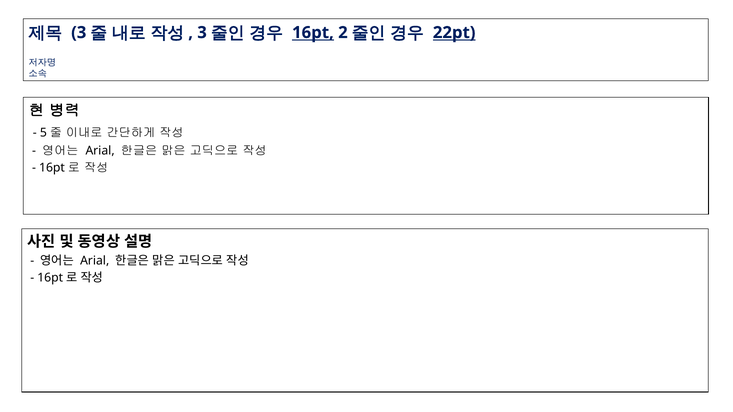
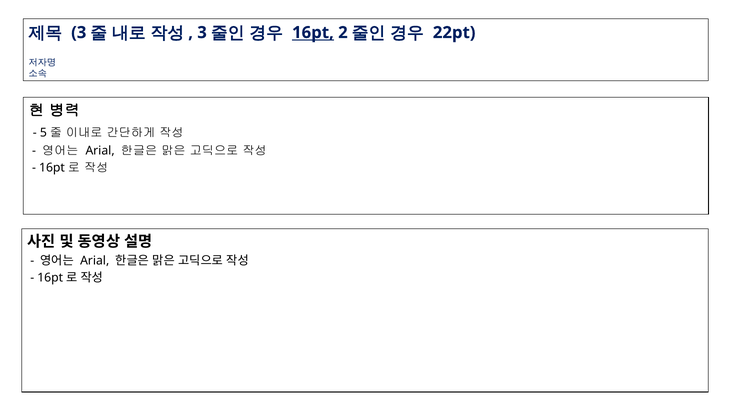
22pt underline: present -> none
